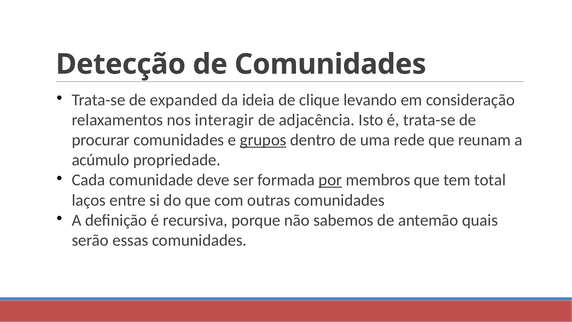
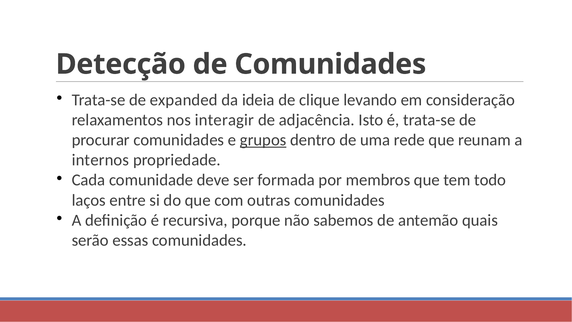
acúmulo: acúmulo -> internos
por underline: present -> none
total: total -> todo
